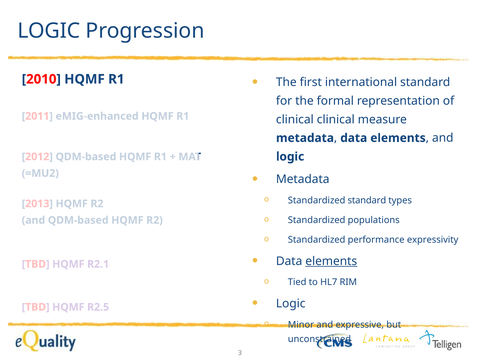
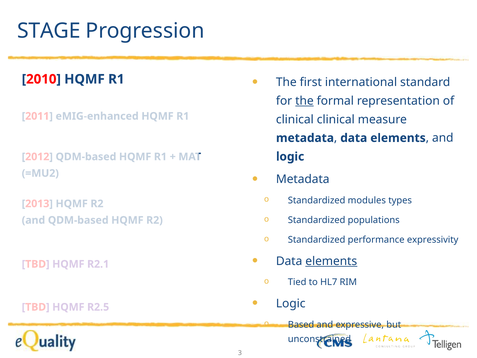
LOGIC at (49, 31): LOGIC -> STAGE
the at (304, 101) underline: none -> present
Standardized standard: standard -> modules
Minor: Minor -> Based
